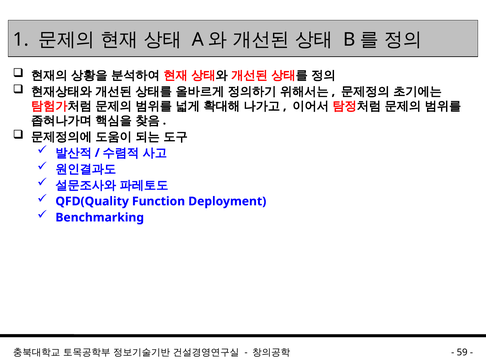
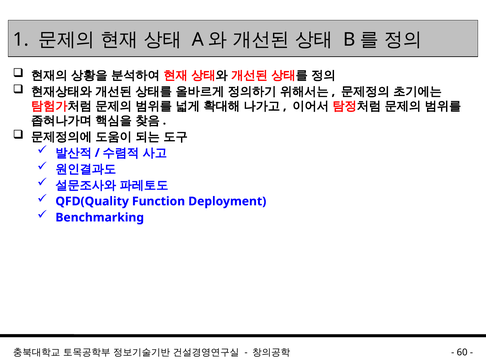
59: 59 -> 60
